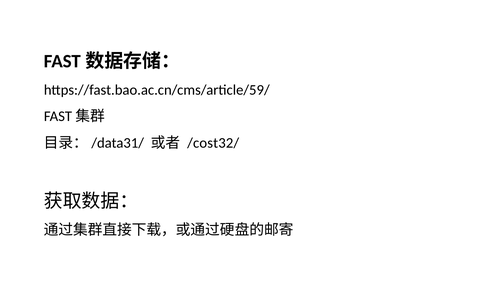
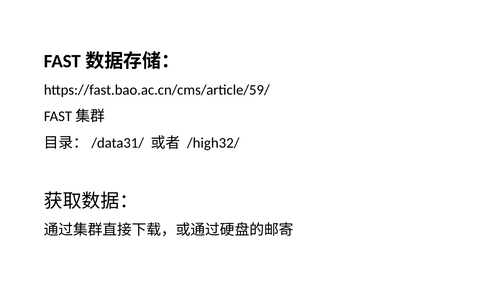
/cost32/: /cost32/ -> /high32/
